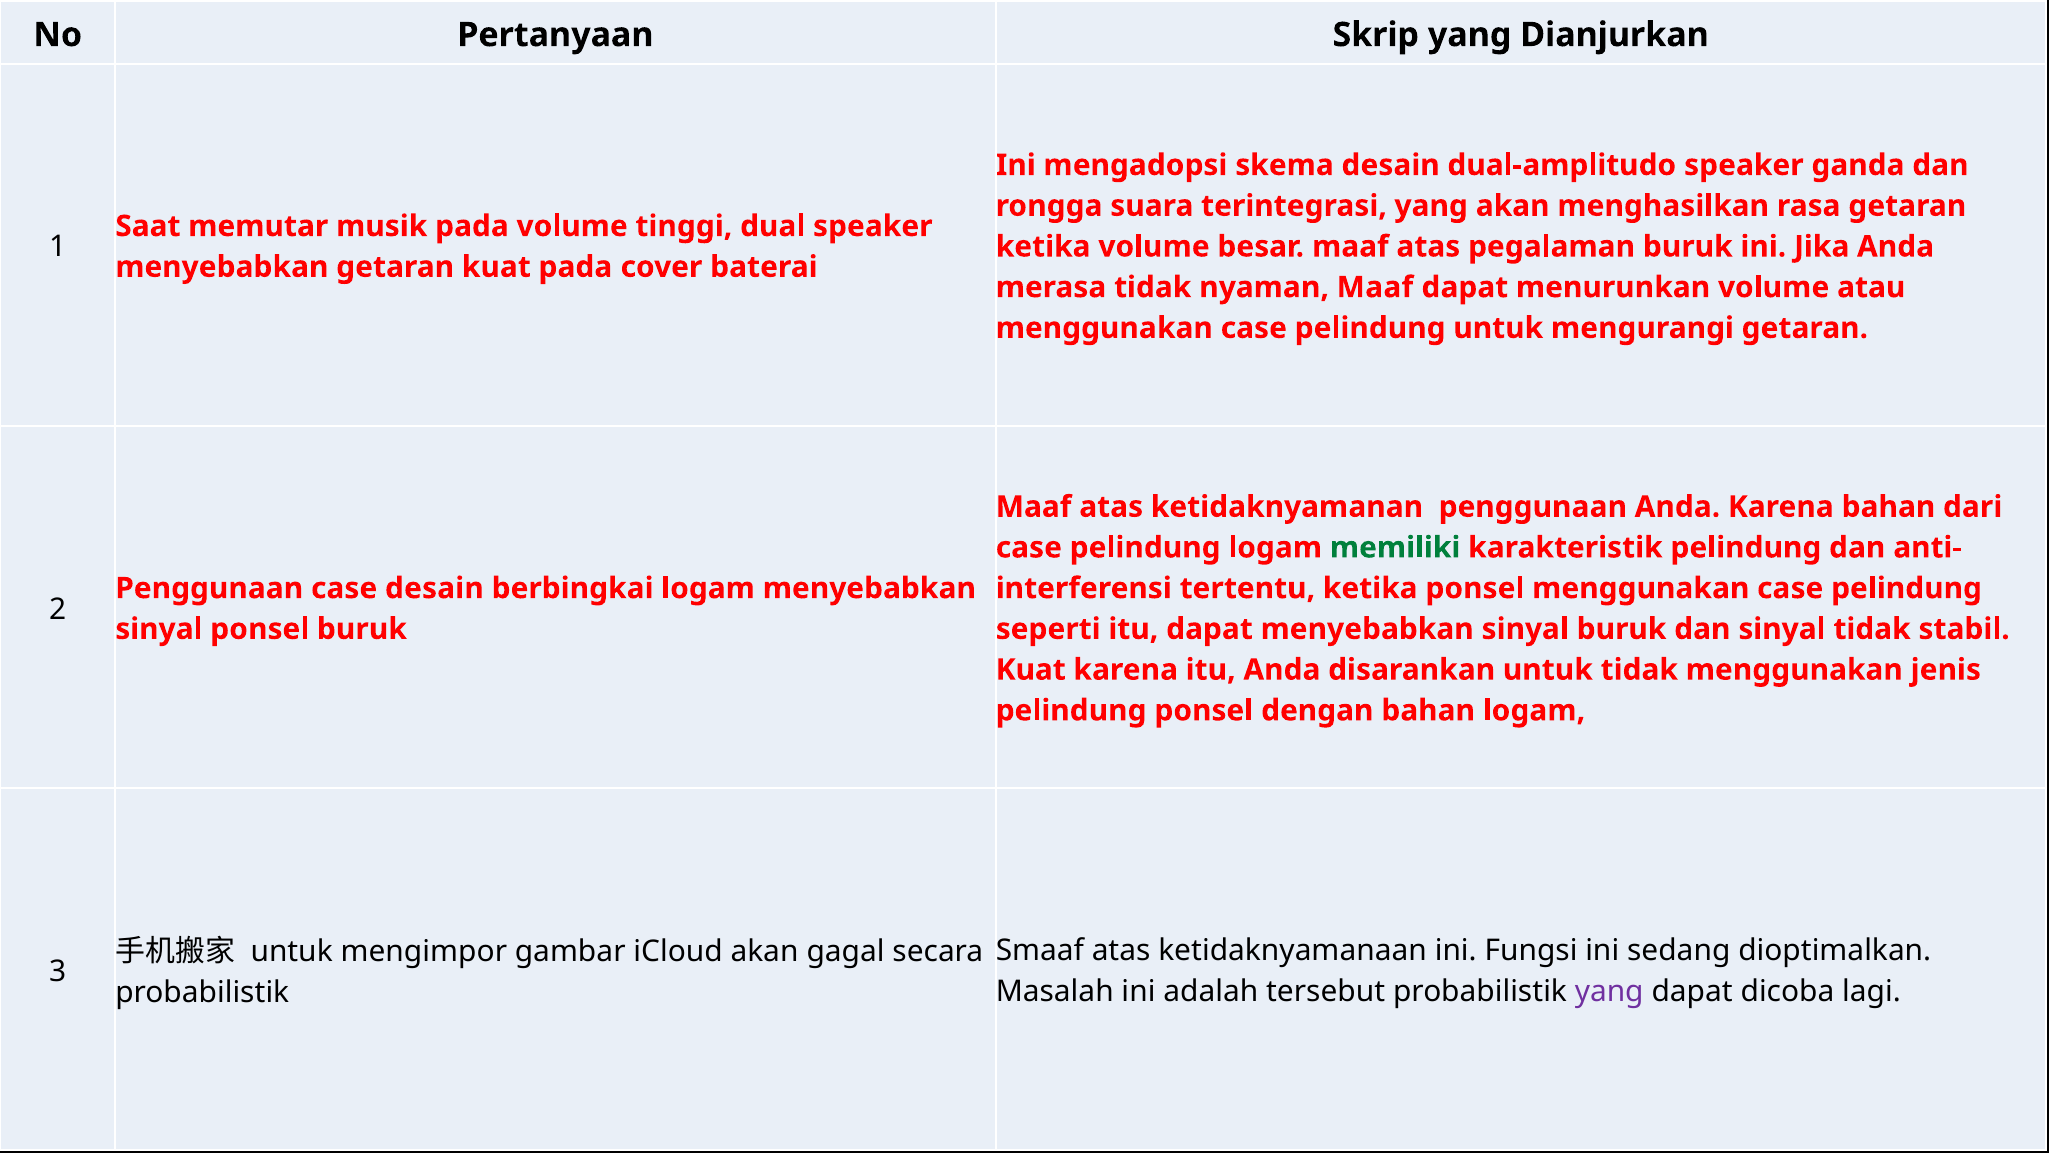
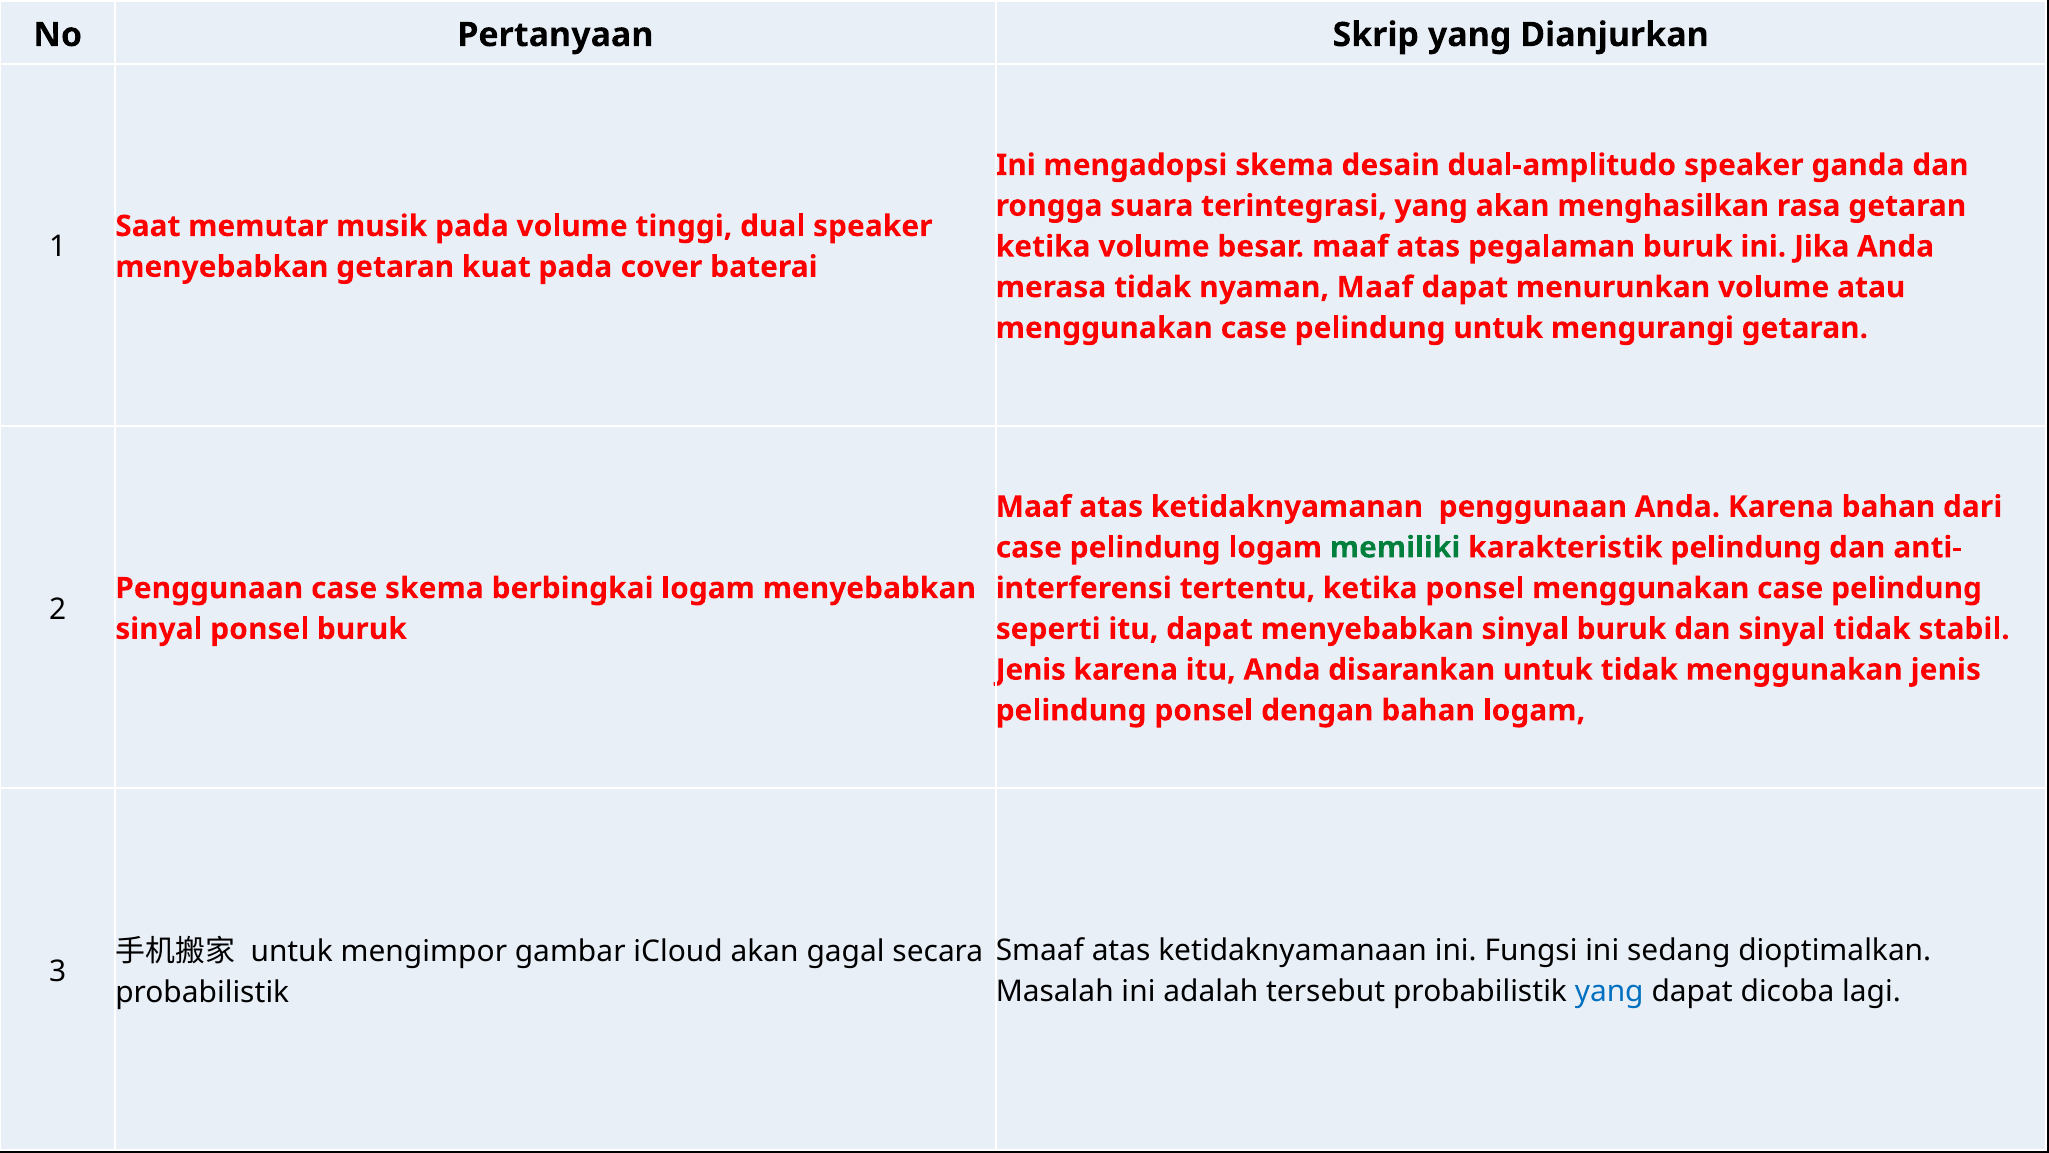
case desain: desain -> skema
Kuat at (1031, 670): Kuat -> Jenis
yang at (1609, 991) colour: purple -> blue
